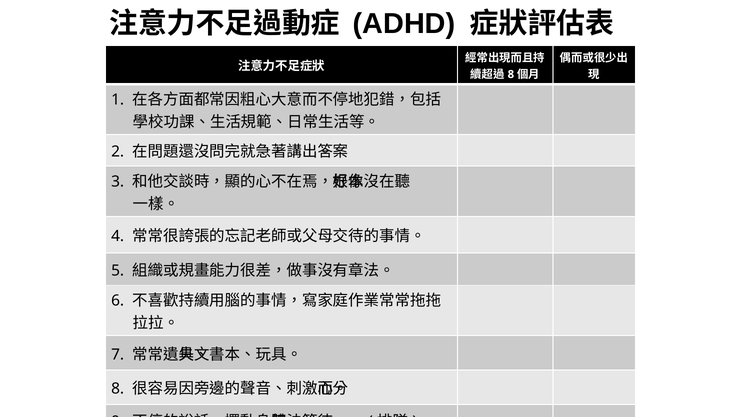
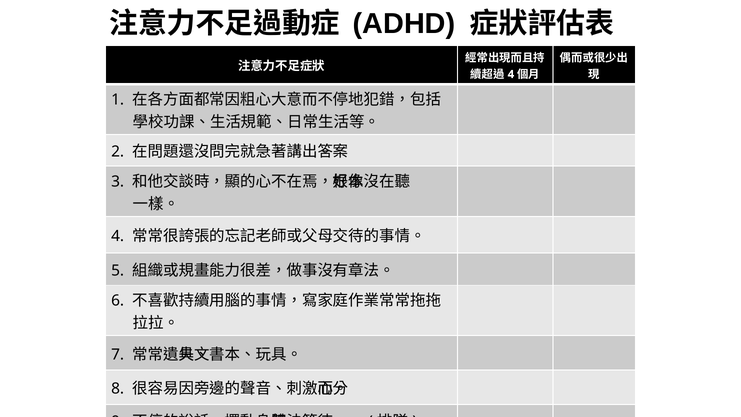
8 at (511, 74): 8 -> 4
